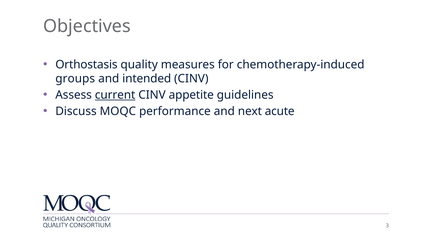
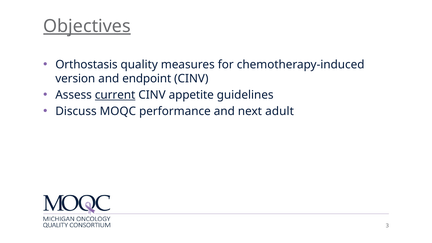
Objectives underline: none -> present
groups: groups -> version
intended: intended -> endpoint
acute: acute -> adult
